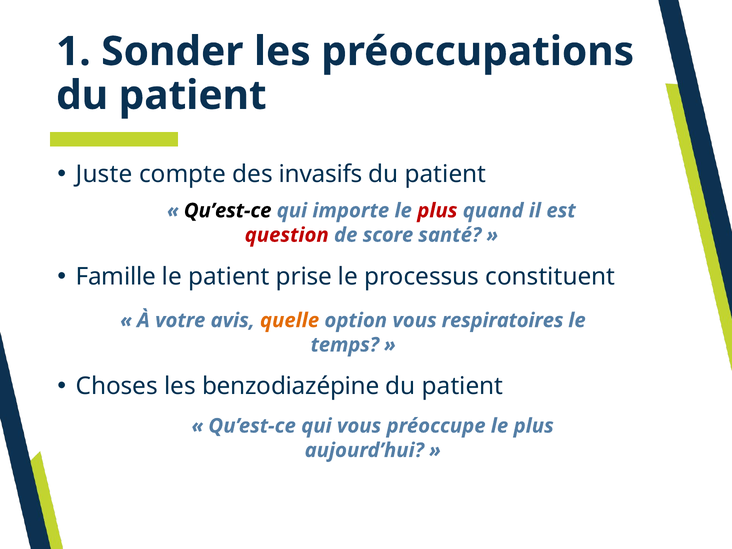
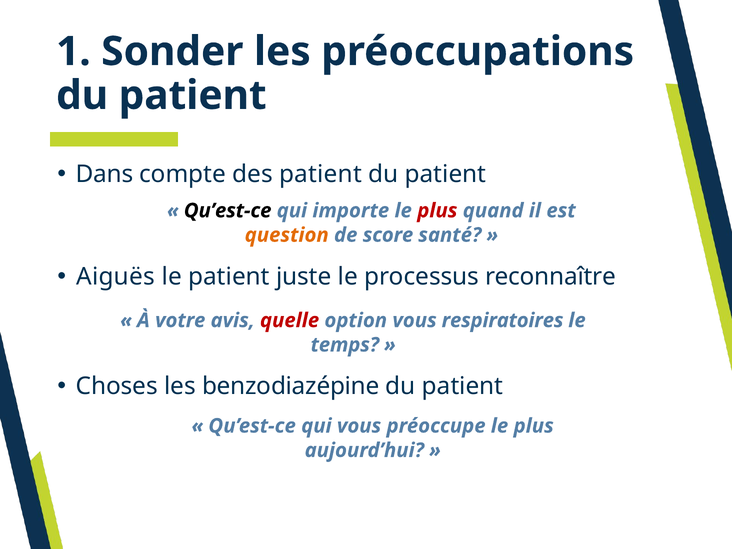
Juste: Juste -> Dans
des invasifs: invasifs -> patient
question colour: red -> orange
Famille: Famille -> Aiguës
prise: prise -> juste
constituent: constituent -> reconnaître
quelle colour: orange -> red
